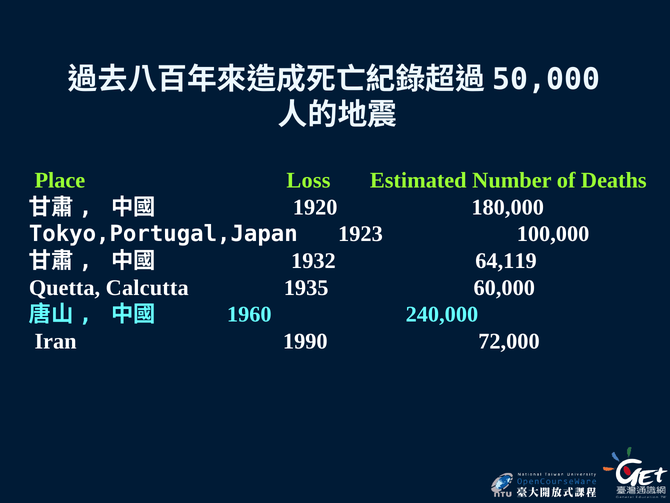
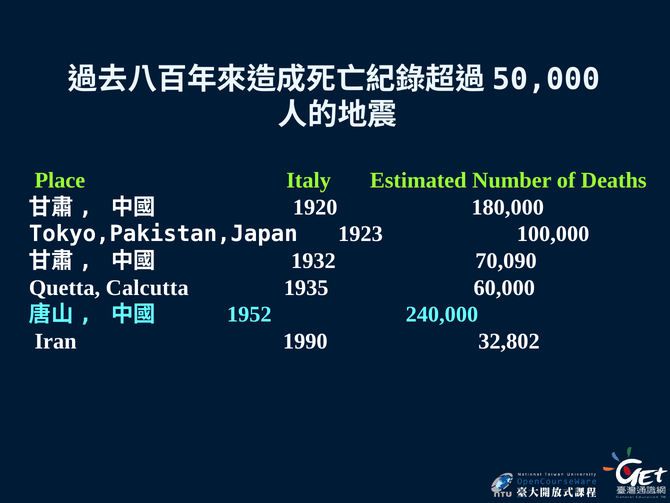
Loss: Loss -> Italy
Tokyo,Portugal,Japan: Tokyo,Portugal,Japan -> Tokyo,Pakistan,Japan
64,119: 64,119 -> 70,090
1960: 1960 -> 1952
72,000: 72,000 -> 32,802
